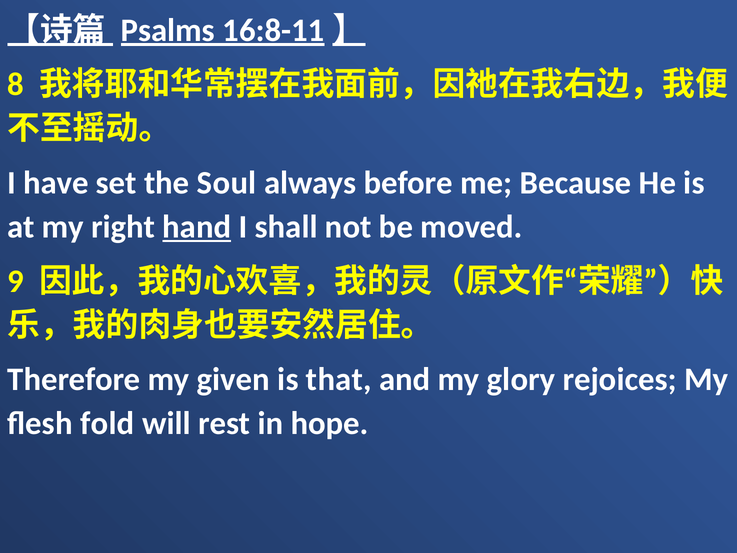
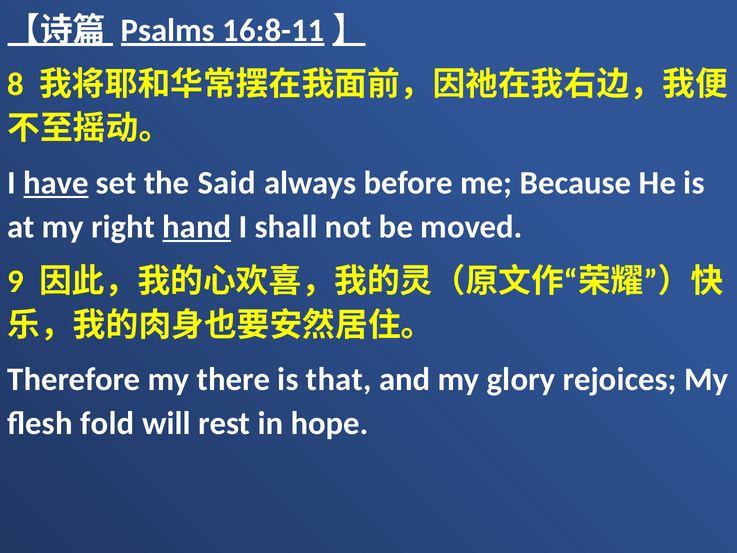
have underline: none -> present
Soul: Soul -> Said
given: given -> there
